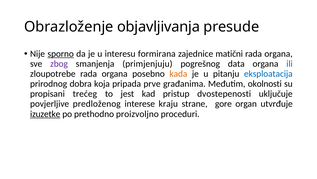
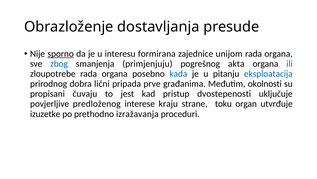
objavljivanja: objavljivanja -> dostavljanja
matični: matični -> unijom
zbog colour: purple -> blue
data: data -> akta
kada colour: orange -> blue
koja: koja -> lični
trećeg: trećeg -> čuvaju
gore: gore -> toku
izuzetke underline: present -> none
proizvoljno: proizvoljno -> izražavanja
